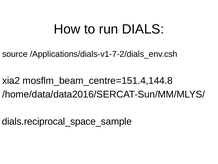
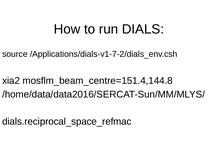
dials.reciprocal_space_sample: dials.reciprocal_space_sample -> dials.reciprocal_space_refmac
